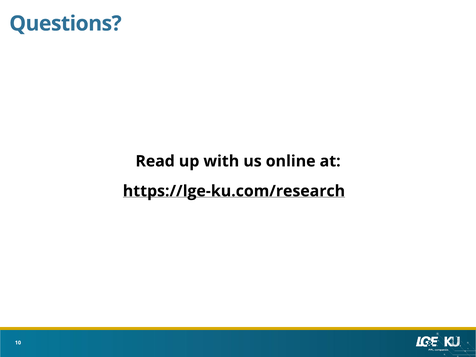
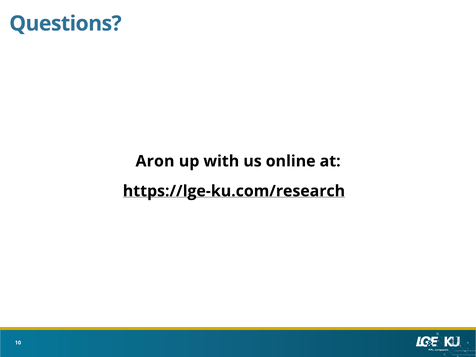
Read: Read -> Aron
